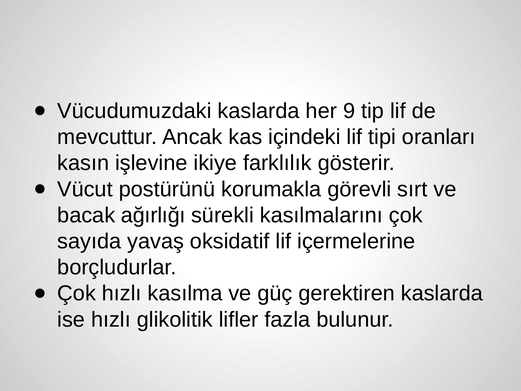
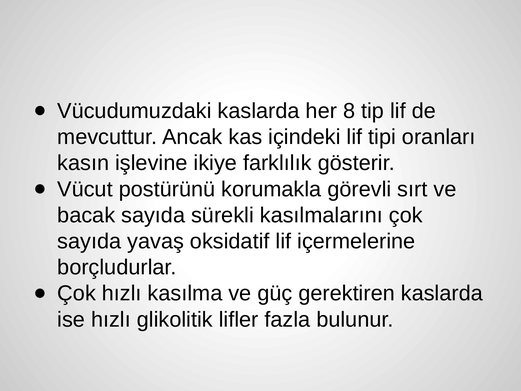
9: 9 -> 8
bacak ağırlığı: ağırlığı -> sayıda
